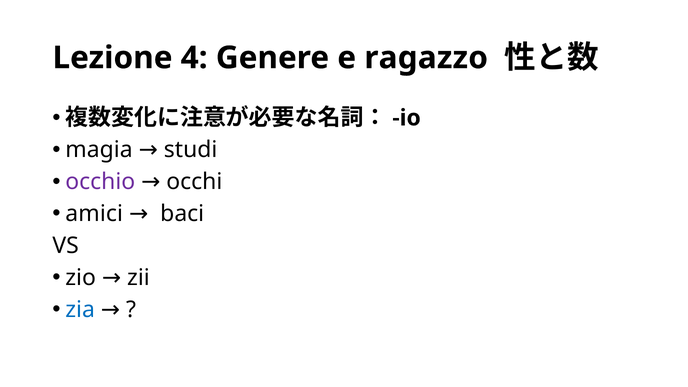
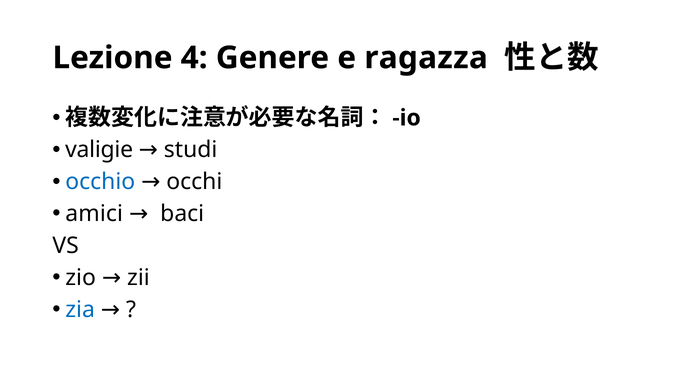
ragazzo: ragazzo -> ragazza
magia: magia -> valigie
occhio colour: purple -> blue
